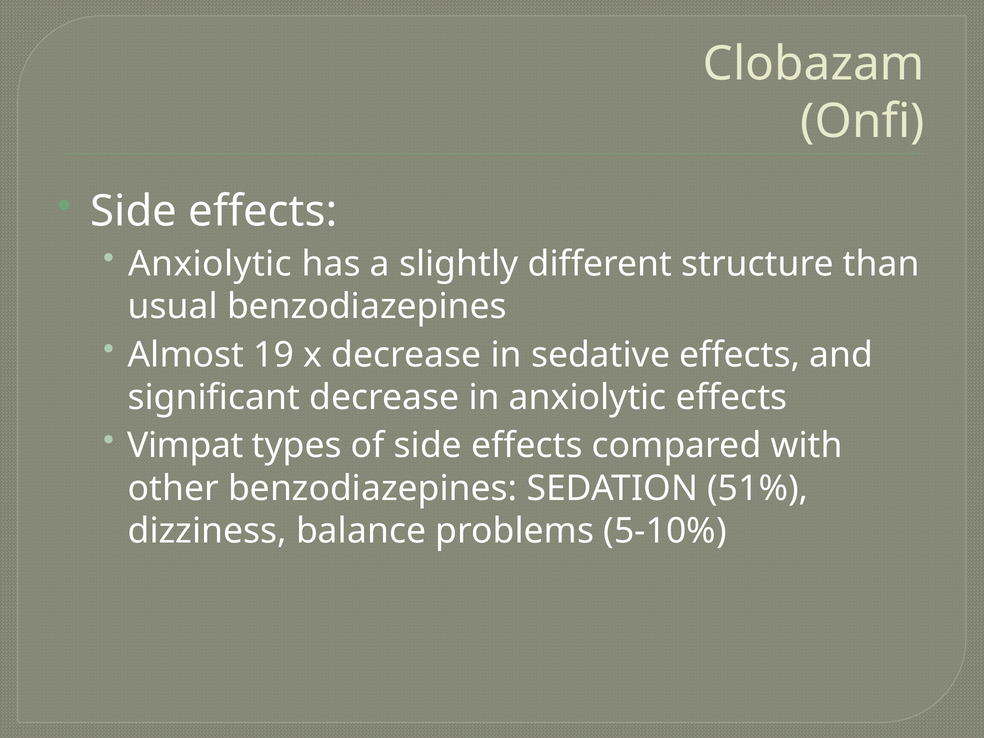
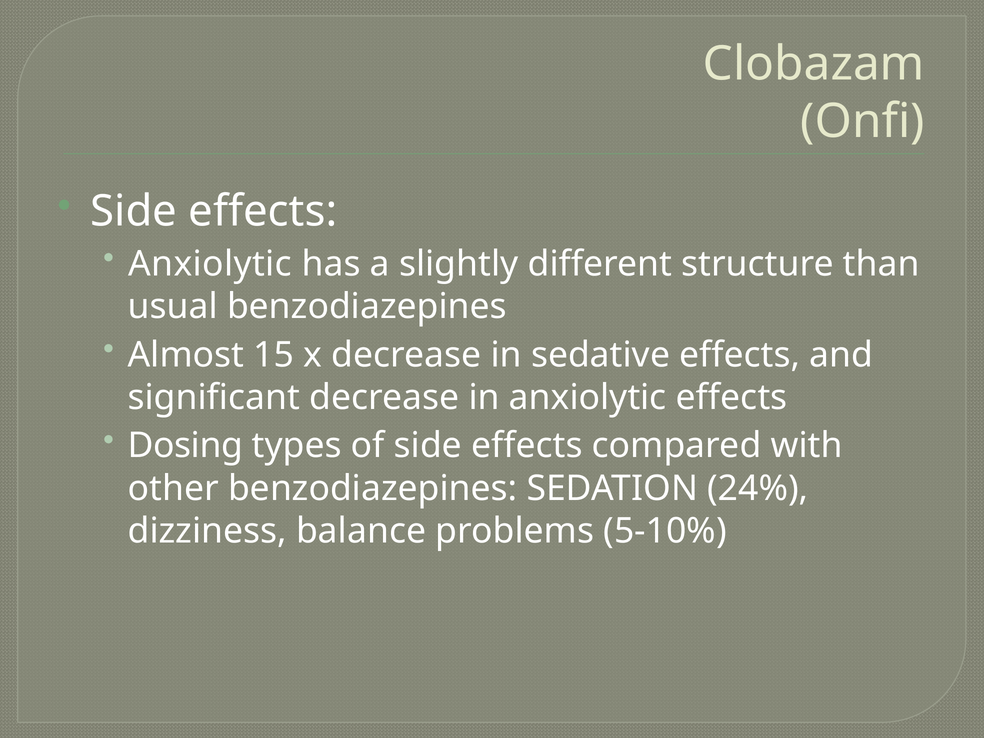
19: 19 -> 15
Vimpat: Vimpat -> Dosing
51%: 51% -> 24%
